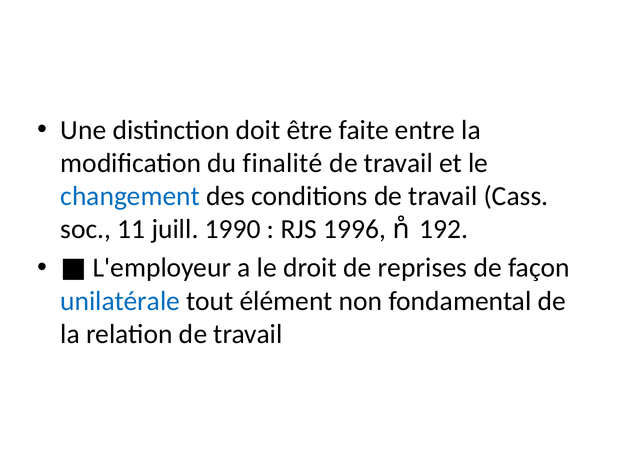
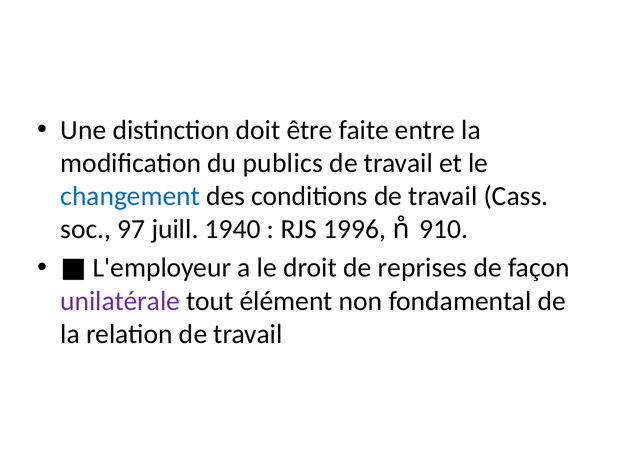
finalité: finalité -> publics
11: 11 -> 97
1990: 1990 -> 1940
192: 192 -> 910
unilatérale colour: blue -> purple
